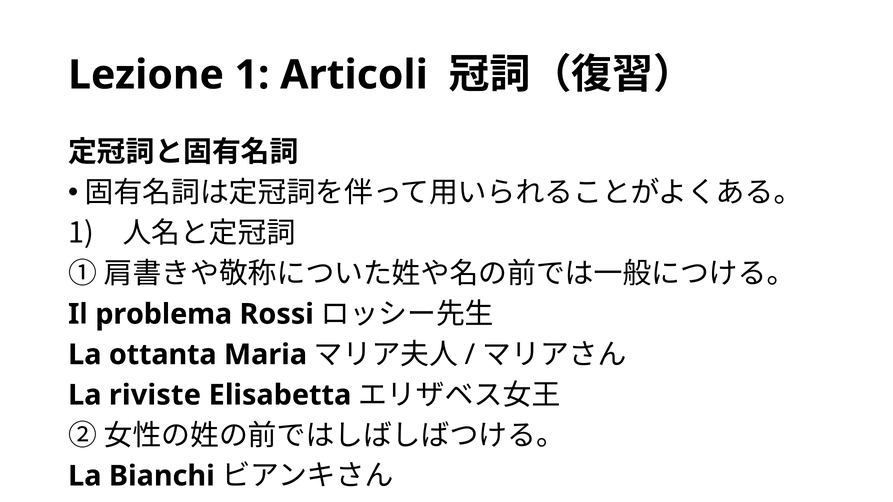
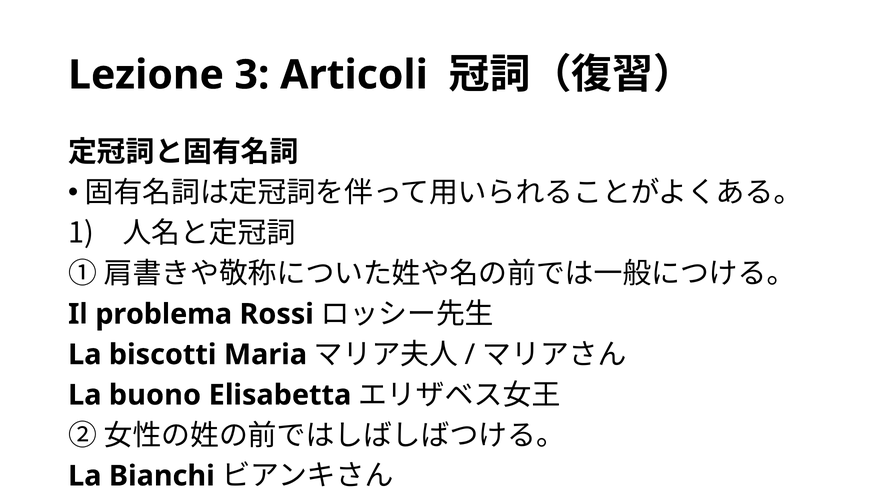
Lezione 1: 1 -> 3
ottanta: ottanta -> biscotti
riviste: riviste -> buono
